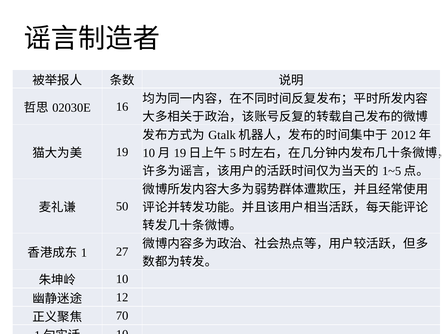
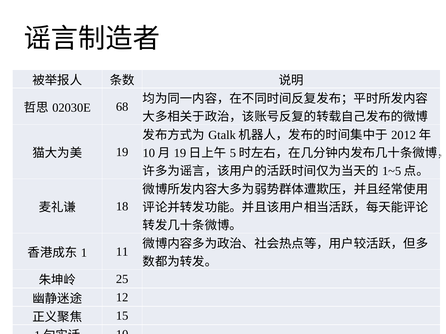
16: 16 -> 68
50: 50 -> 18
27: 27 -> 11
10 at (122, 279): 10 -> 25
70: 70 -> 15
